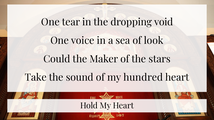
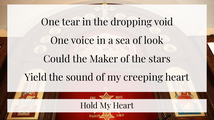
Take: Take -> Yield
hundred: hundred -> creeping
